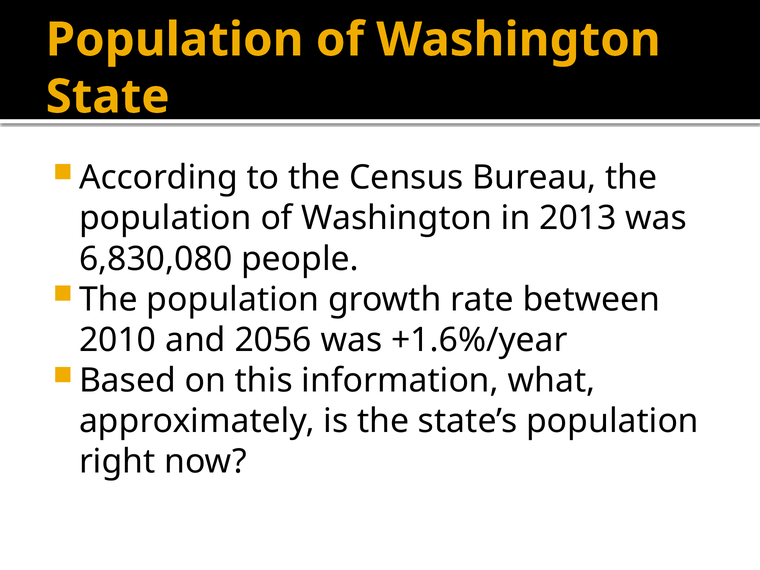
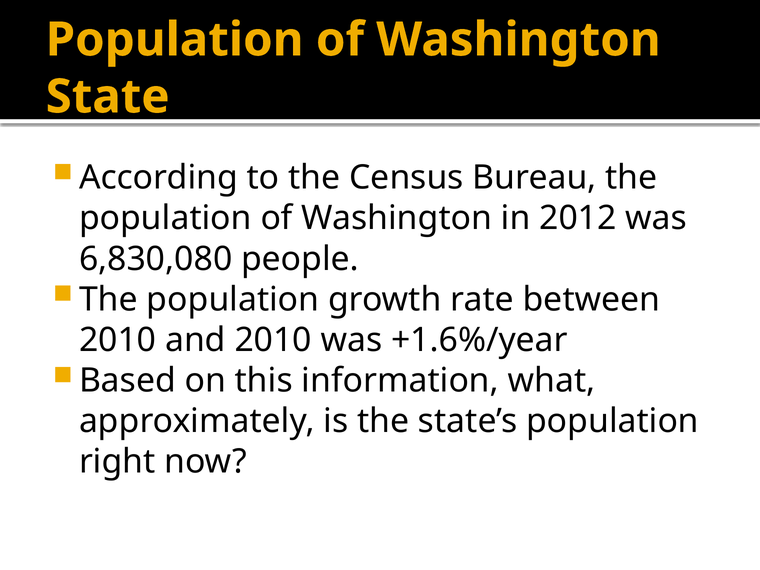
2013: 2013 -> 2012
and 2056: 2056 -> 2010
